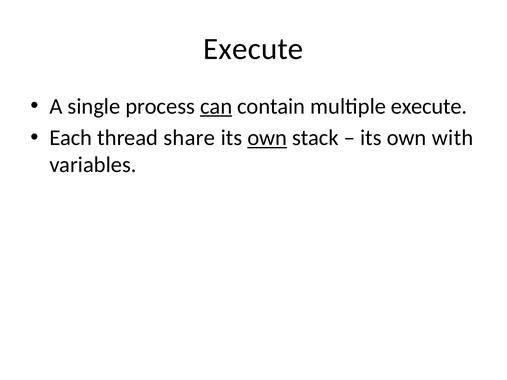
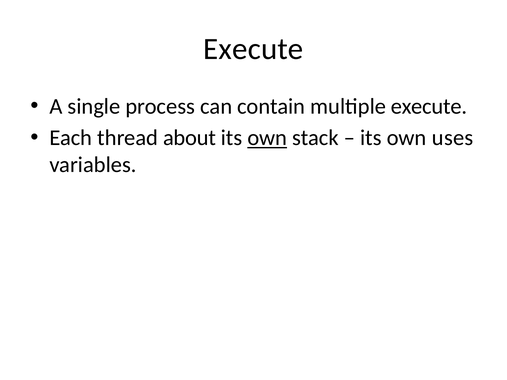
can underline: present -> none
share: share -> about
with: with -> uses
